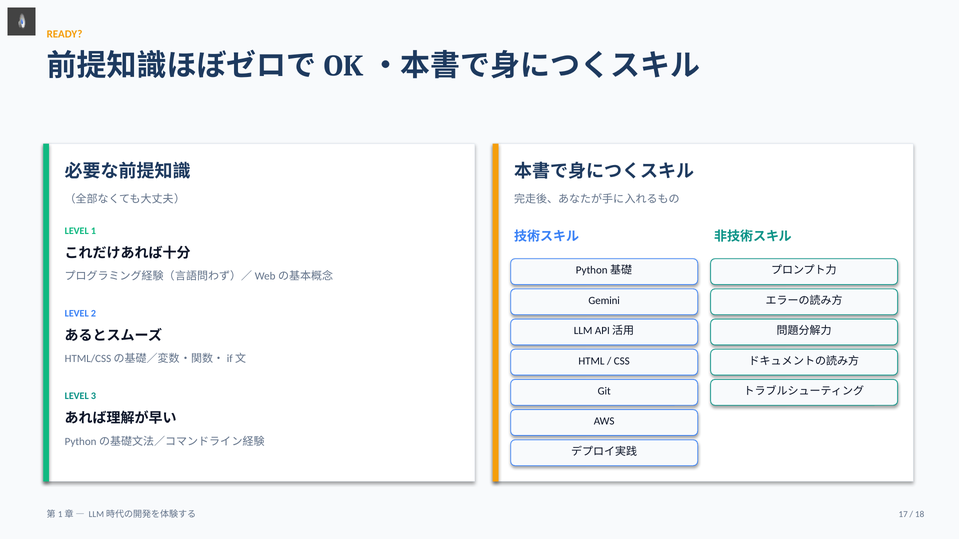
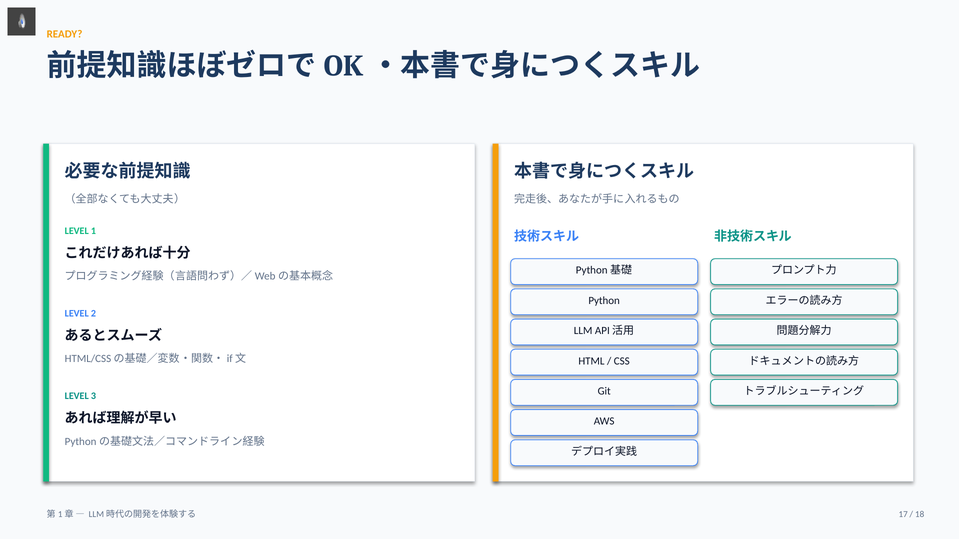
Gemini at (604, 301): Gemini -> Python
